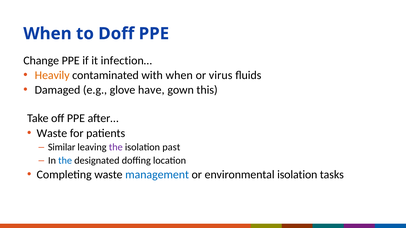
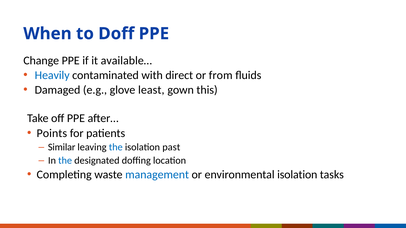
infection…: infection… -> available…
Heavily colour: orange -> blue
with when: when -> direct
virus: virus -> from
have: have -> least
Waste at (52, 133): Waste -> Points
the at (116, 148) colour: purple -> blue
